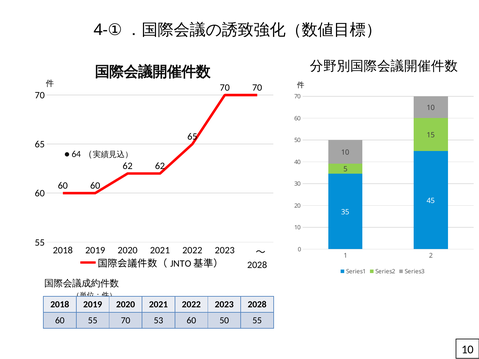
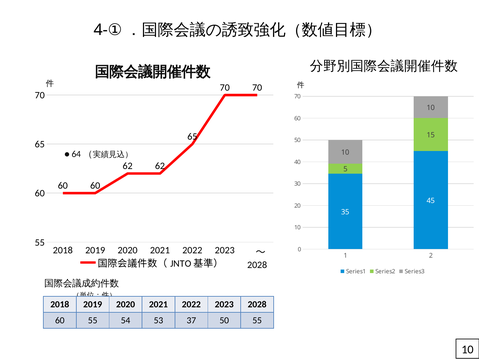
55 70: 70 -> 54
53 60: 60 -> 37
